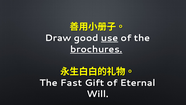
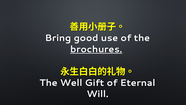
Draw: Draw -> Bring
use underline: present -> none
Fast: Fast -> Well
